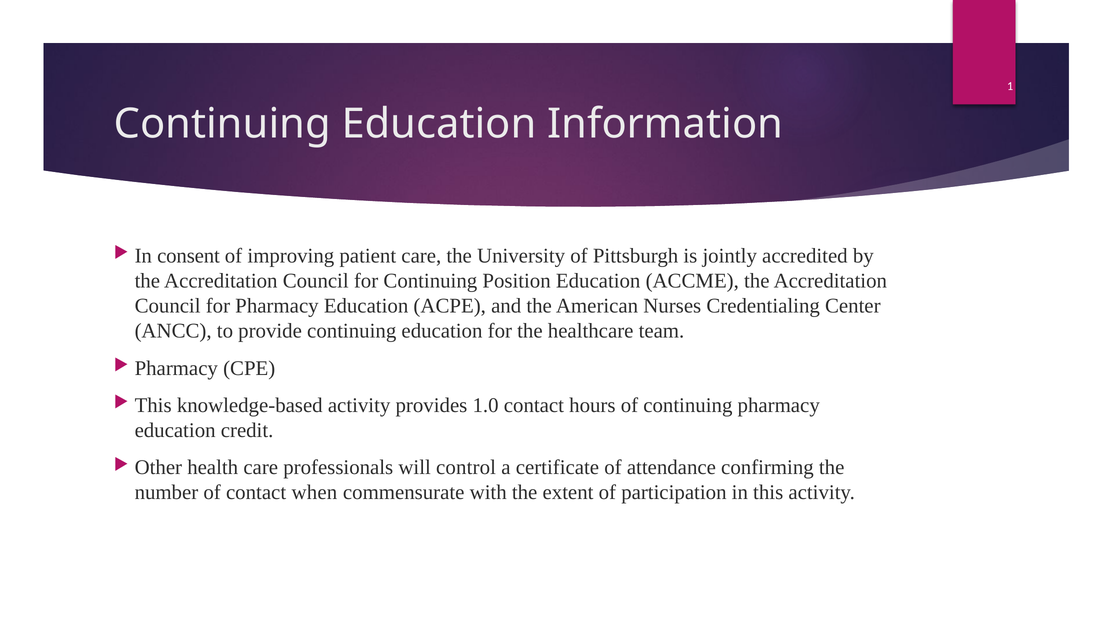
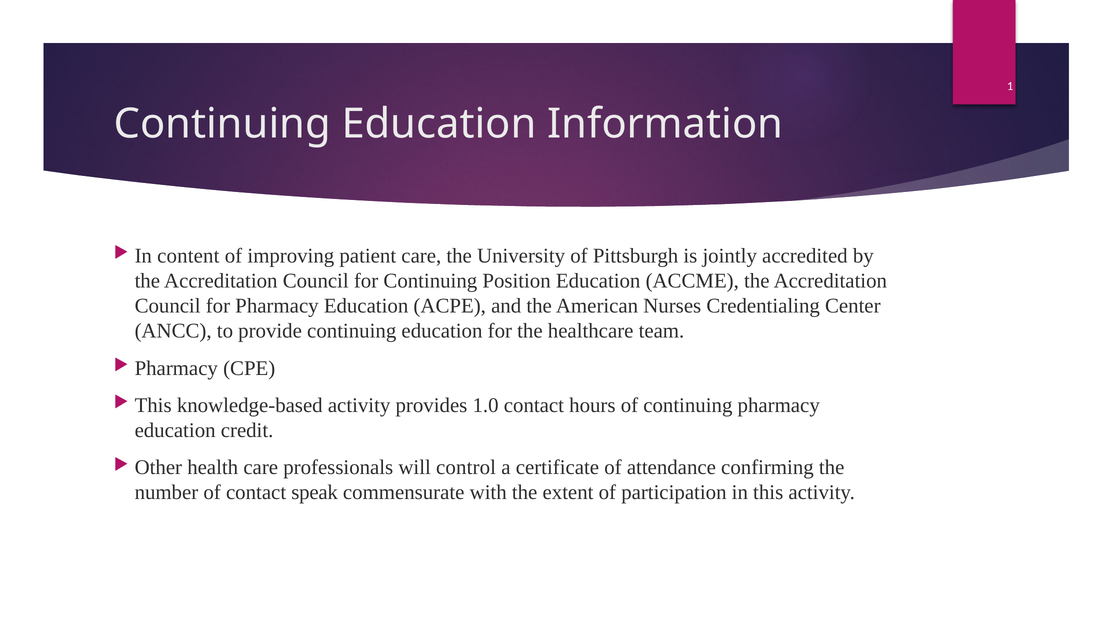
consent: consent -> content
when: when -> speak
